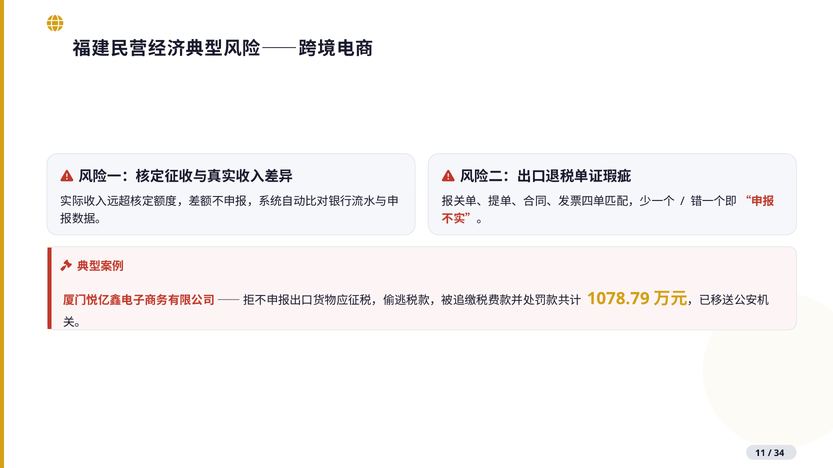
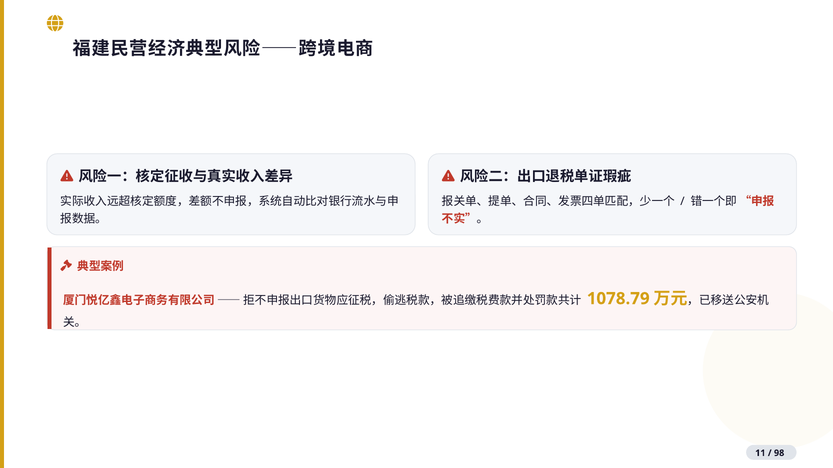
34: 34 -> 98
